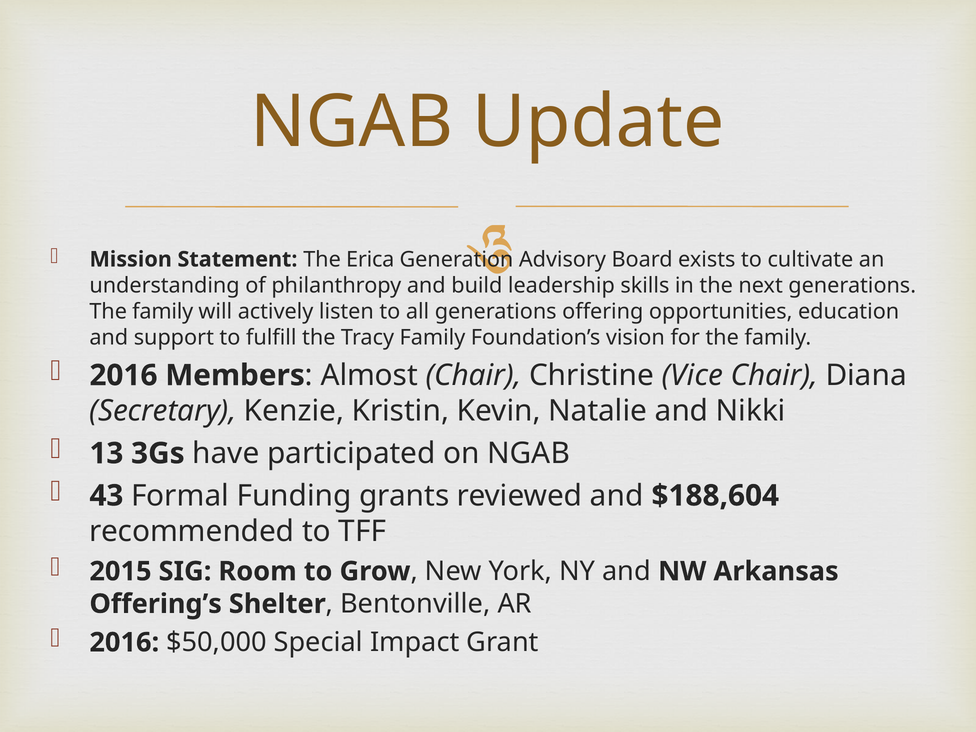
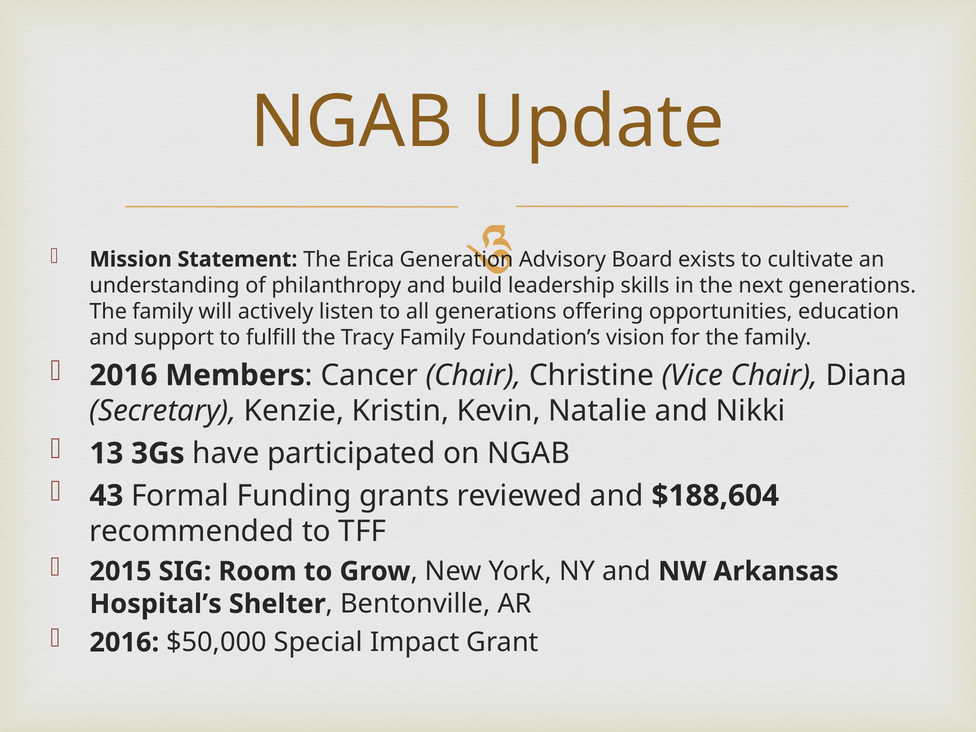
Almost: Almost -> Cancer
Offering’s: Offering’s -> Hospital’s
